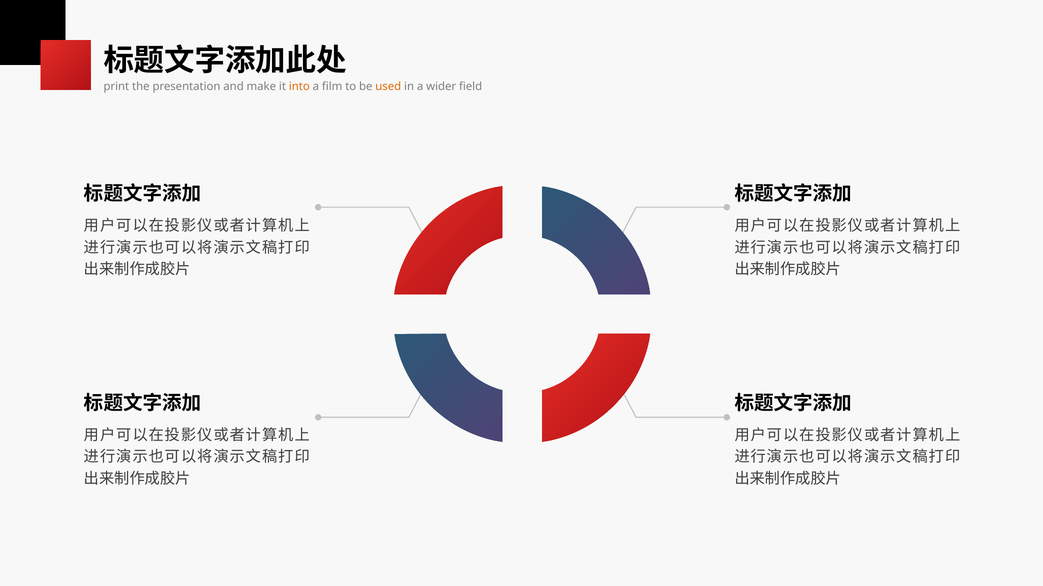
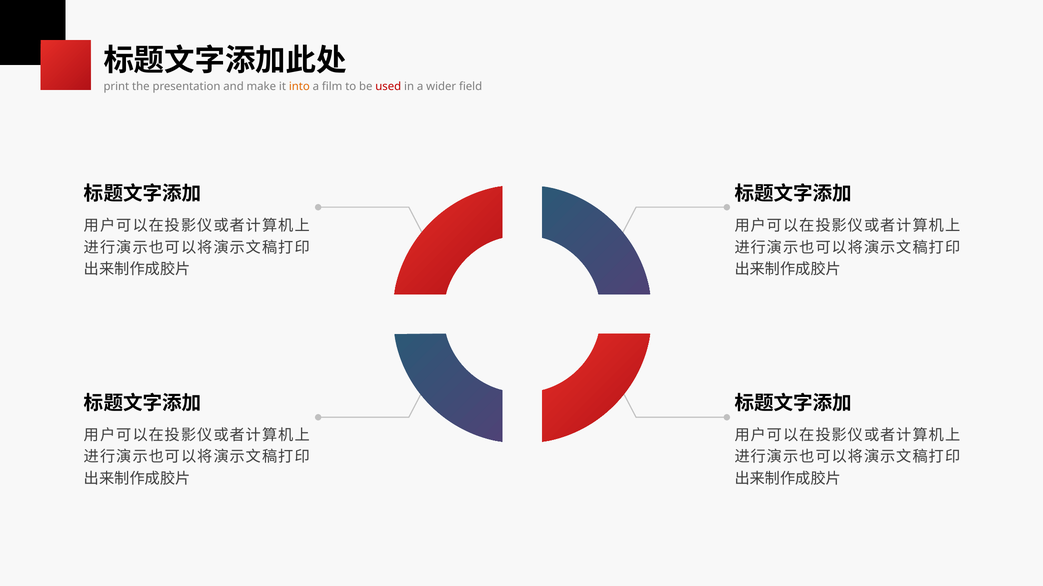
used colour: orange -> red
